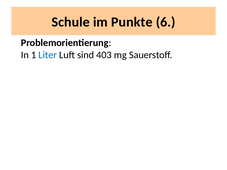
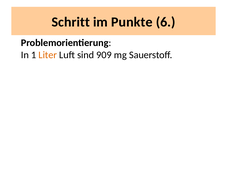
Schule: Schule -> Schritt
Liter colour: blue -> orange
403: 403 -> 909
